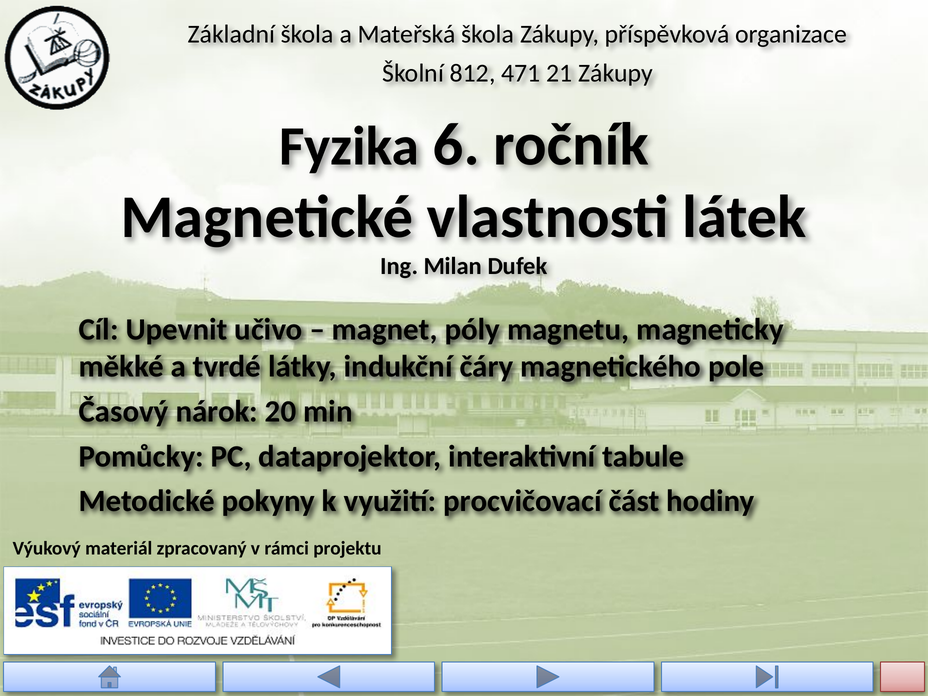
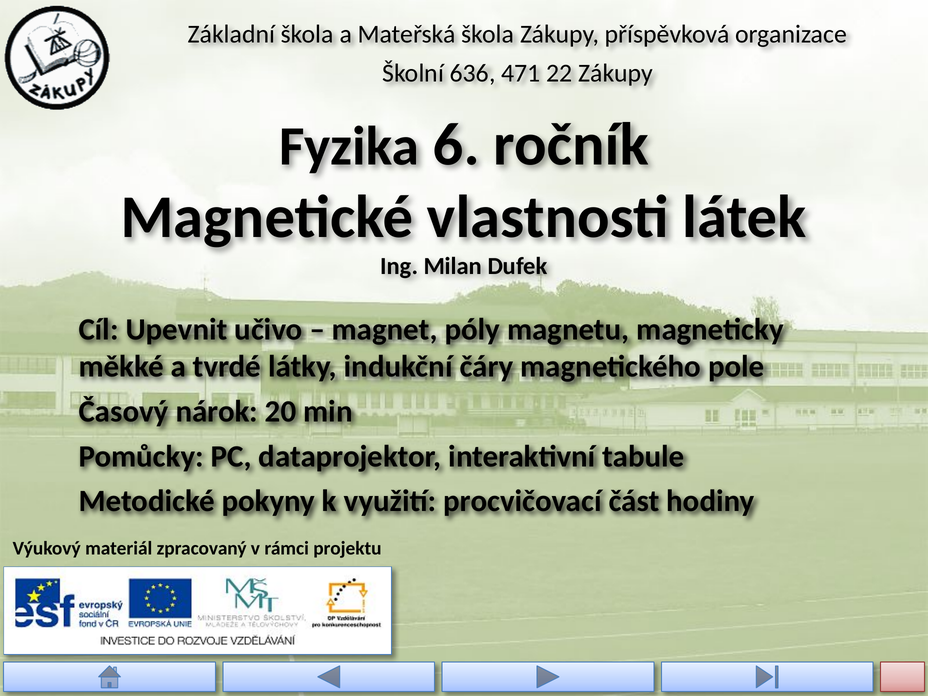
812: 812 -> 636
21: 21 -> 22
